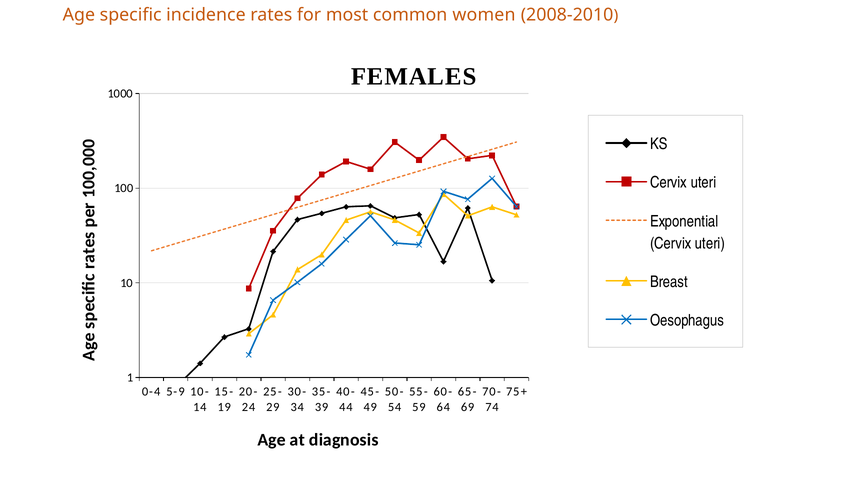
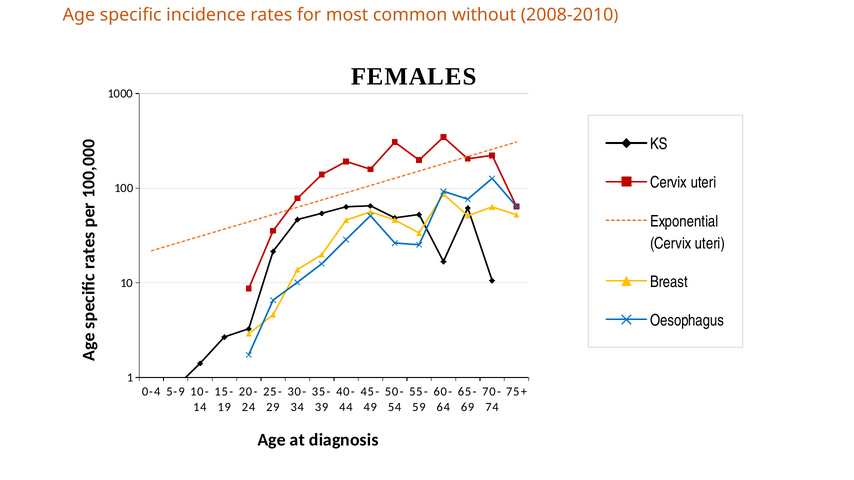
women: women -> without
